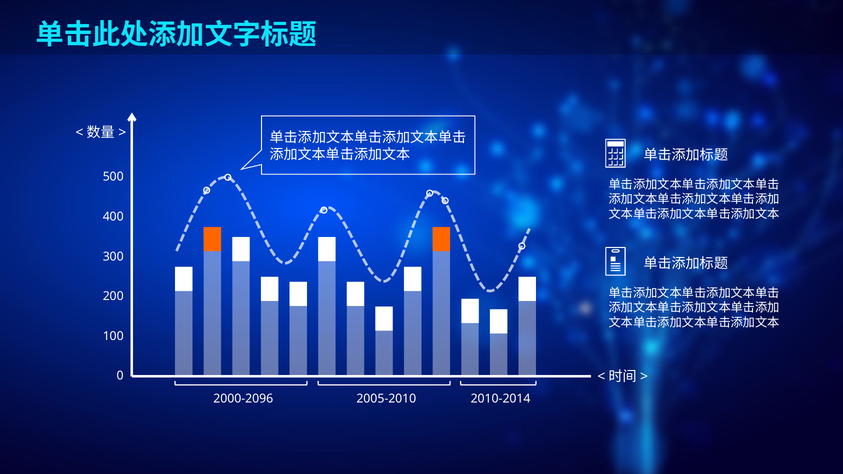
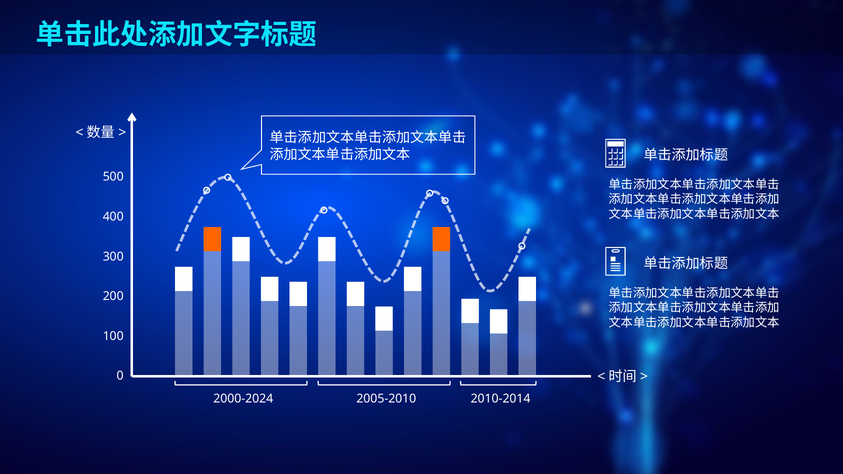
2000-2096: 2000-2096 -> 2000-2024
